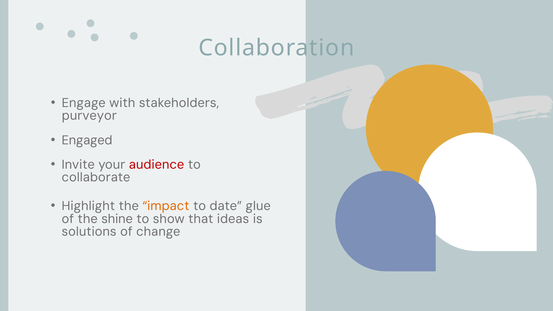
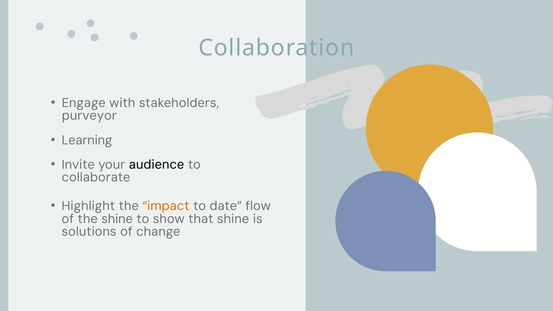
Engaged: Engaged -> Learning
audience colour: red -> black
glue: glue -> flow
that ideas: ideas -> shine
